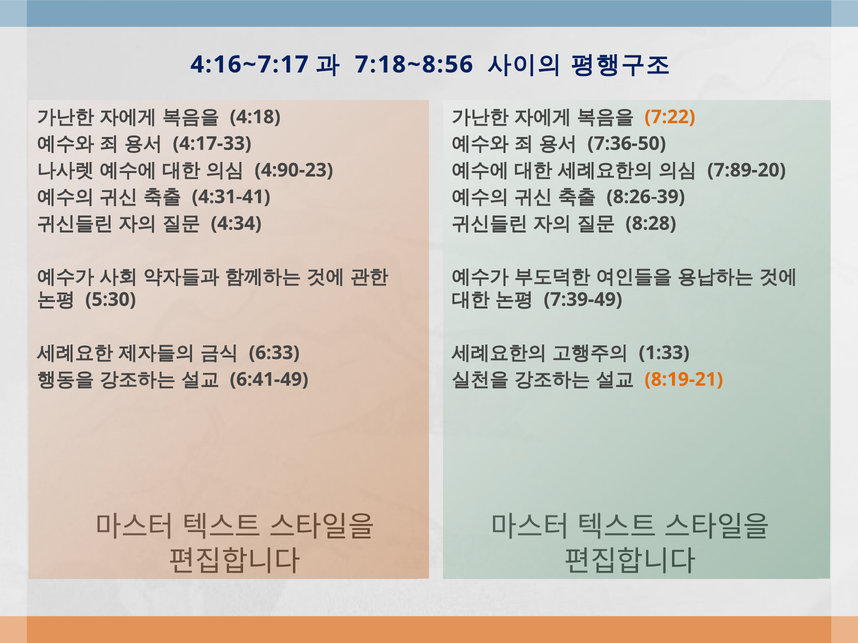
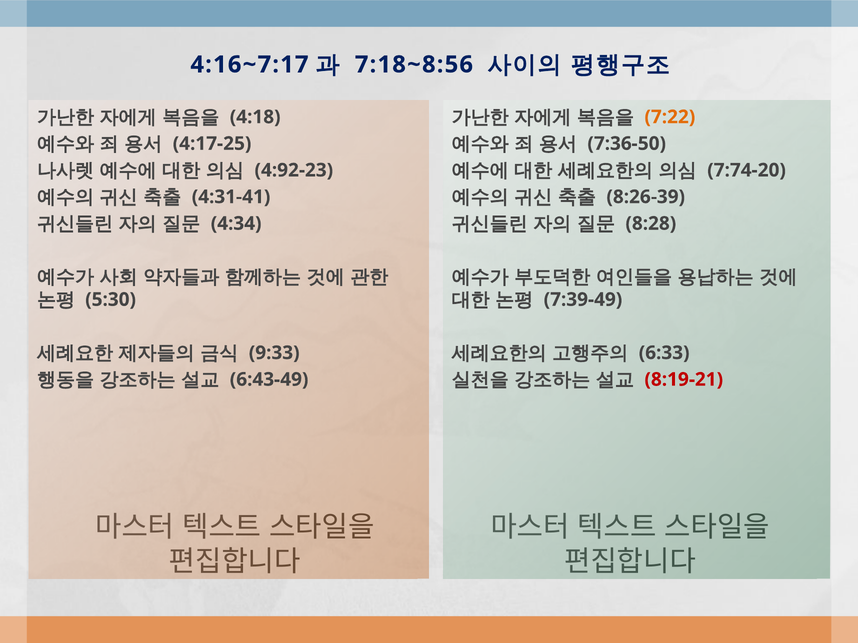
4:17-33: 4:17-33 -> 4:17-25
4:90-23: 4:90-23 -> 4:92-23
7:89-20: 7:89-20 -> 7:74-20
6:33: 6:33 -> 9:33
1:33: 1:33 -> 6:33
6:41-49: 6:41-49 -> 6:43-49
8:19-21 colour: orange -> red
